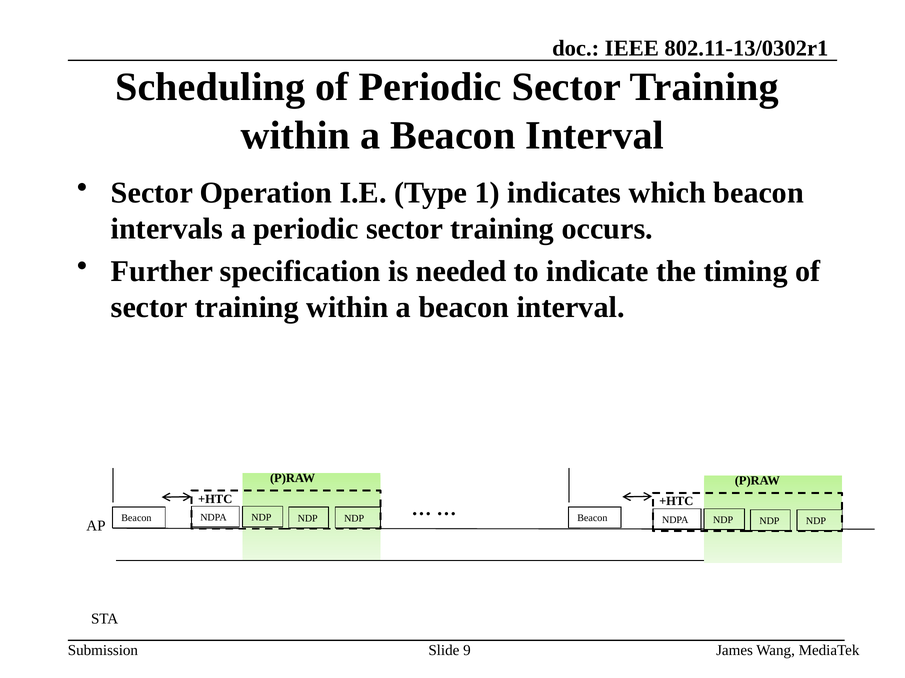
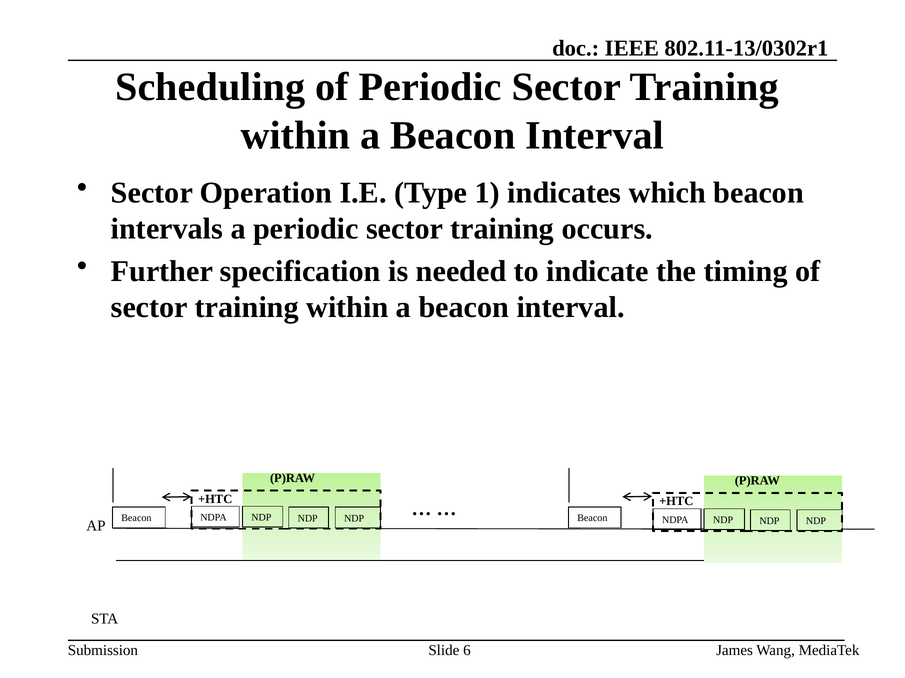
9: 9 -> 6
